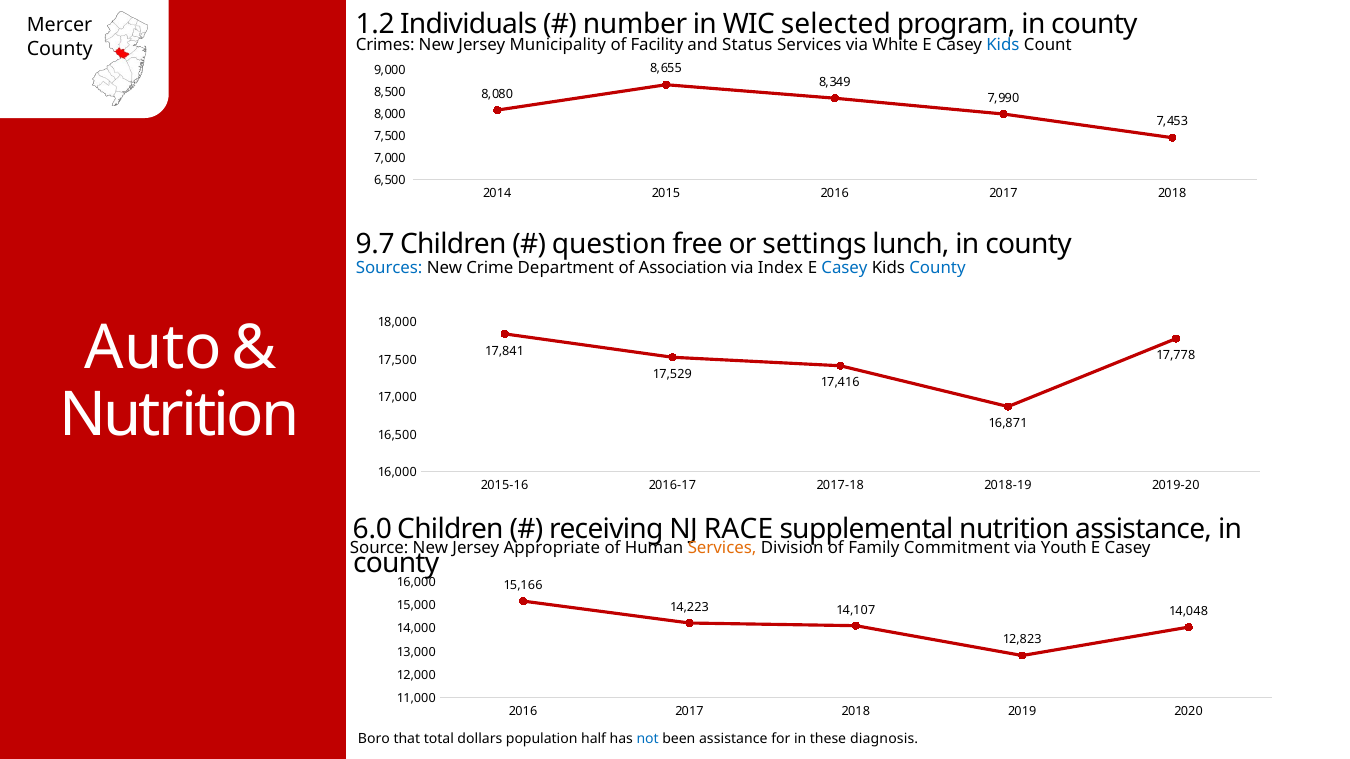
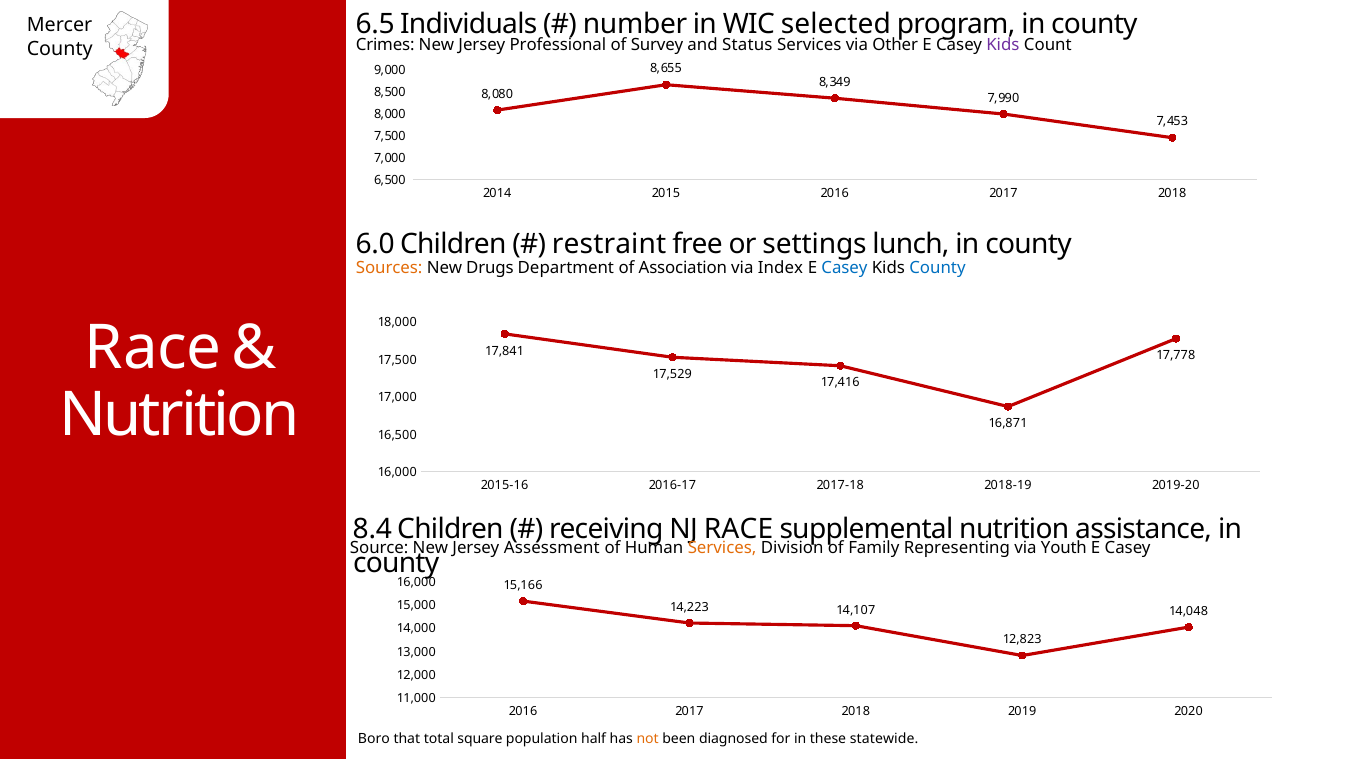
1.2: 1.2 -> 6.5
Municipality: Municipality -> Professional
Facility: Facility -> Survey
White: White -> Other
Kids at (1003, 45) colour: blue -> purple
9.7: 9.7 -> 6.0
question: question -> restraint
Sources colour: blue -> orange
Crime: Crime -> Drugs
Auto at (153, 349): Auto -> Race
6.0: 6.0 -> 8.4
Appropriate: Appropriate -> Assessment
Commitment: Commitment -> Representing
dollars: dollars -> square
not colour: blue -> orange
been assistance: assistance -> diagnosed
diagnosis: diagnosis -> statewide
